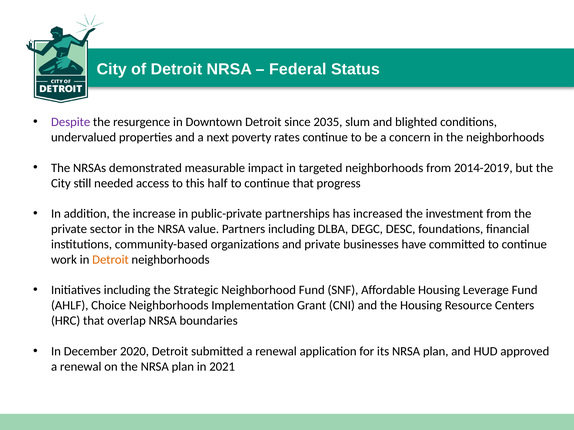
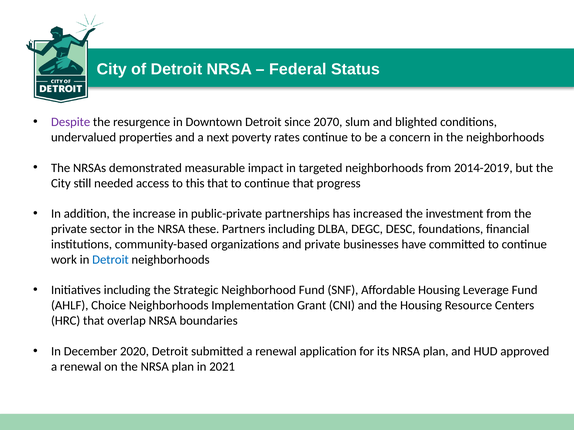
2035: 2035 -> 2070
this half: half -> that
value: value -> these
Detroit at (110, 260) colour: orange -> blue
